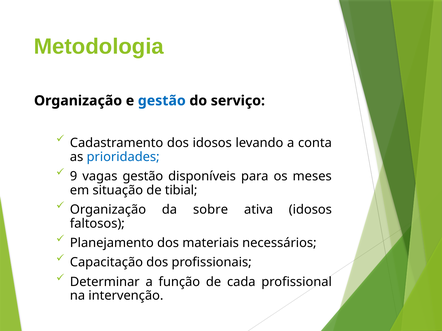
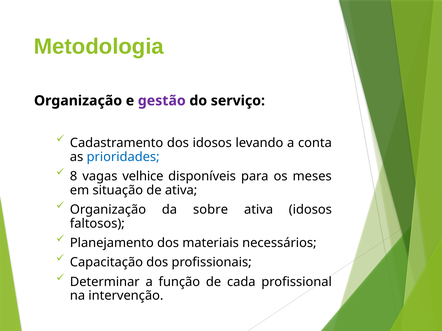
gestão at (162, 101) colour: blue -> purple
9: 9 -> 8
vagas gestão: gestão -> velhice
de tibial: tibial -> ativa
